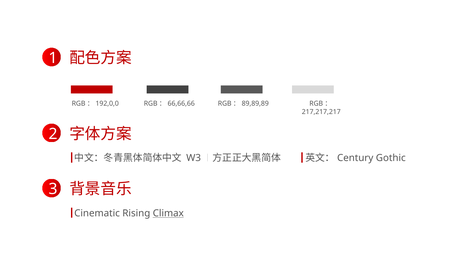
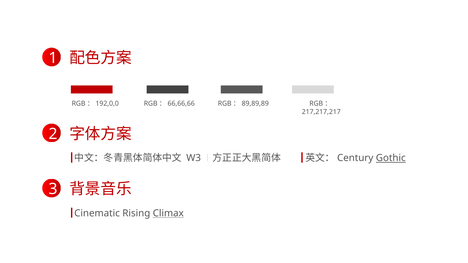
Gothic underline: none -> present
